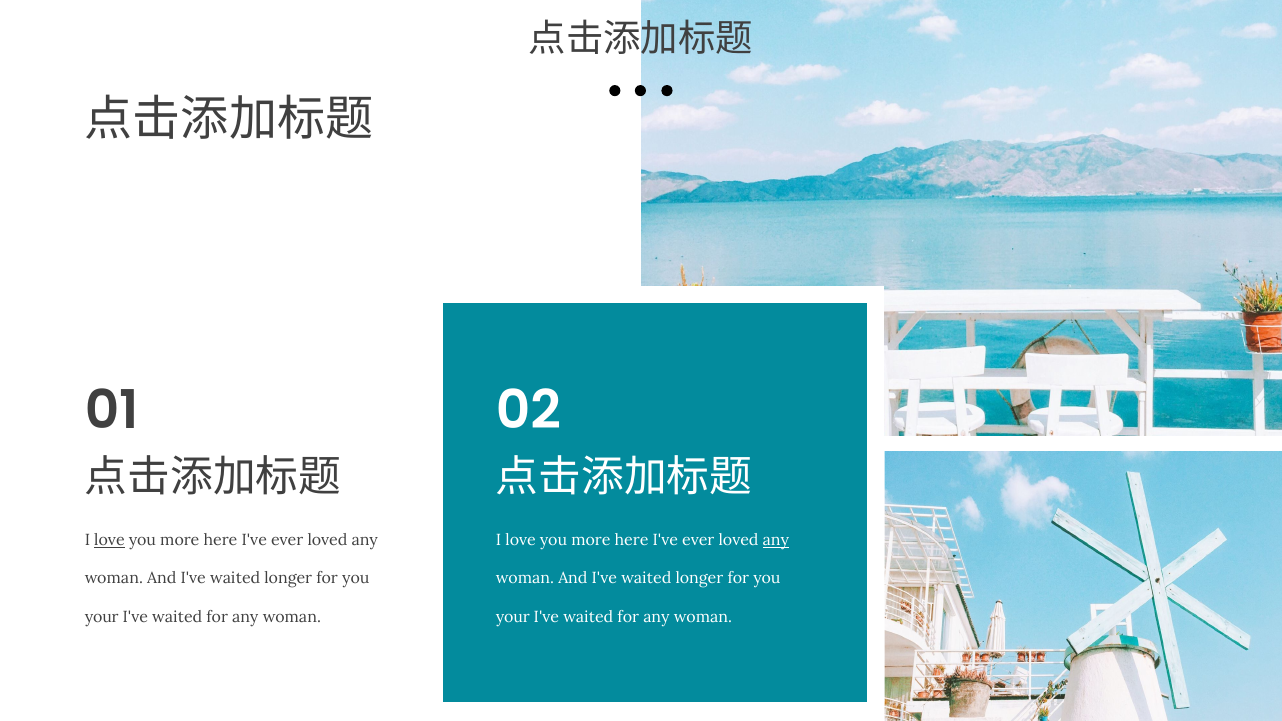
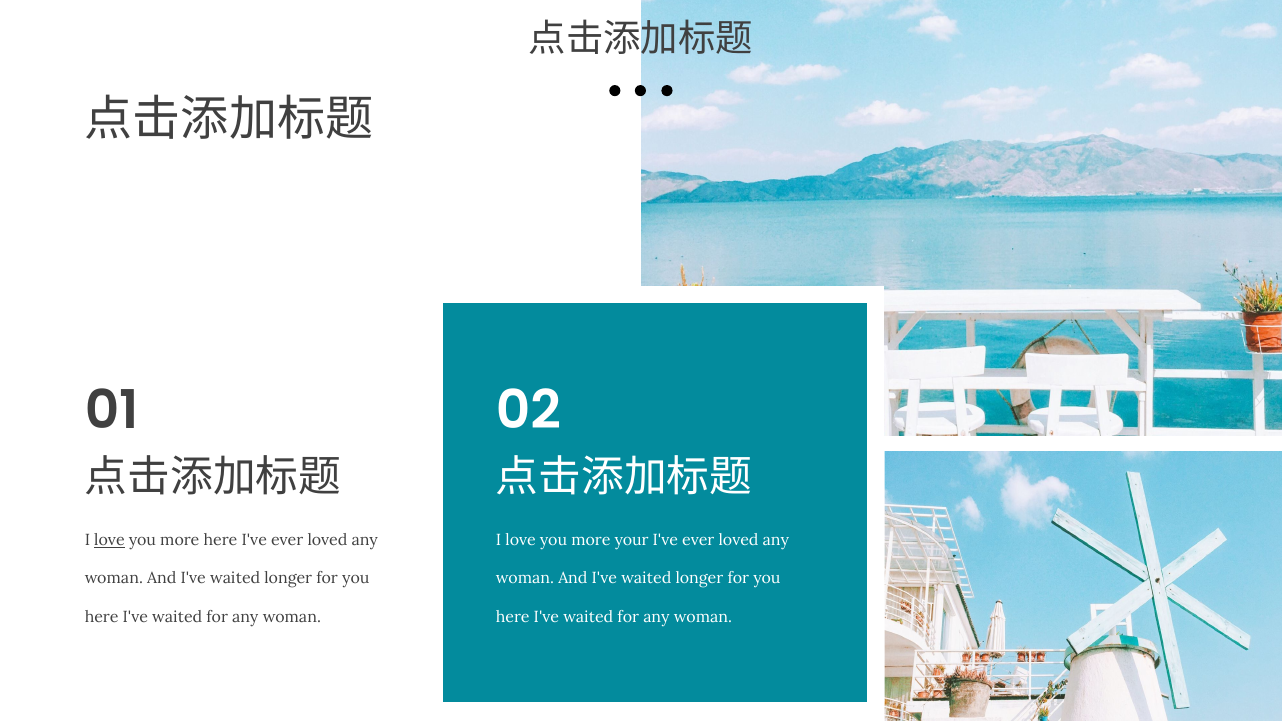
here at (632, 540): here -> your
any at (776, 540) underline: present -> none
your at (102, 617): your -> here
your at (513, 617): your -> here
